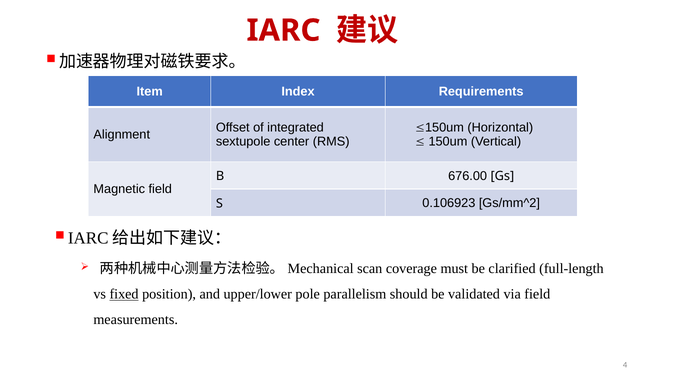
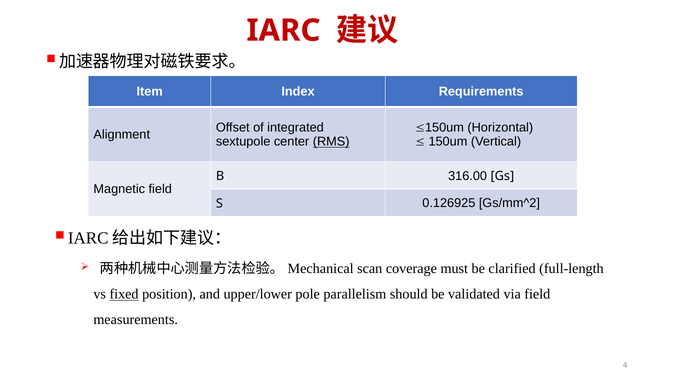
RMS underline: none -> present
676.00: 676.00 -> 316.00
0.106923: 0.106923 -> 0.126925
